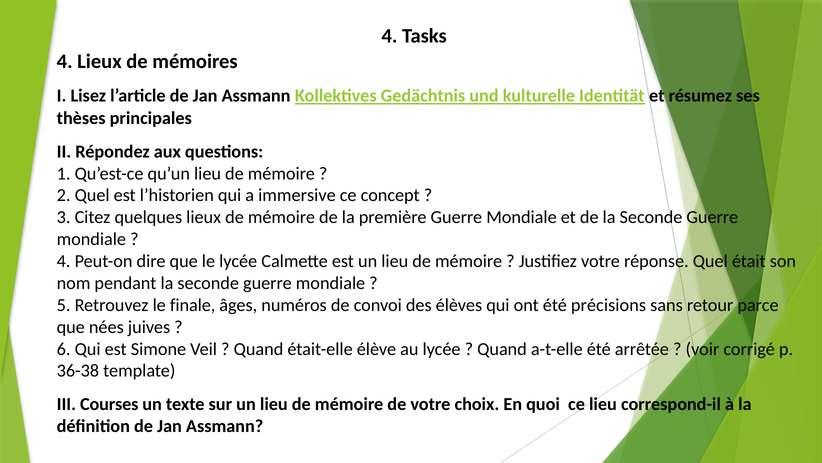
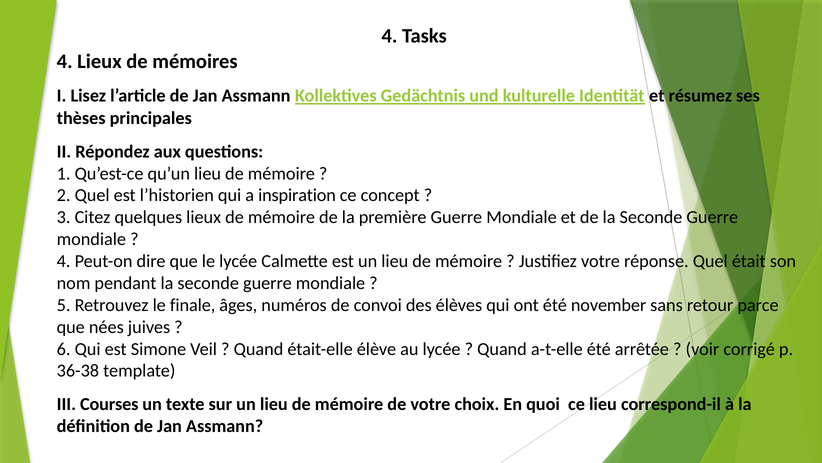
immersive: immersive -> inspiration
précisions: précisions -> november
